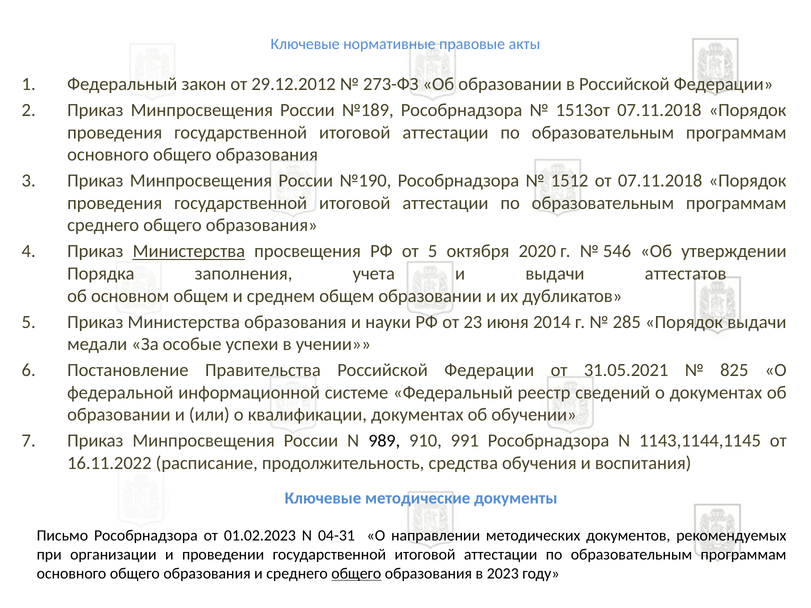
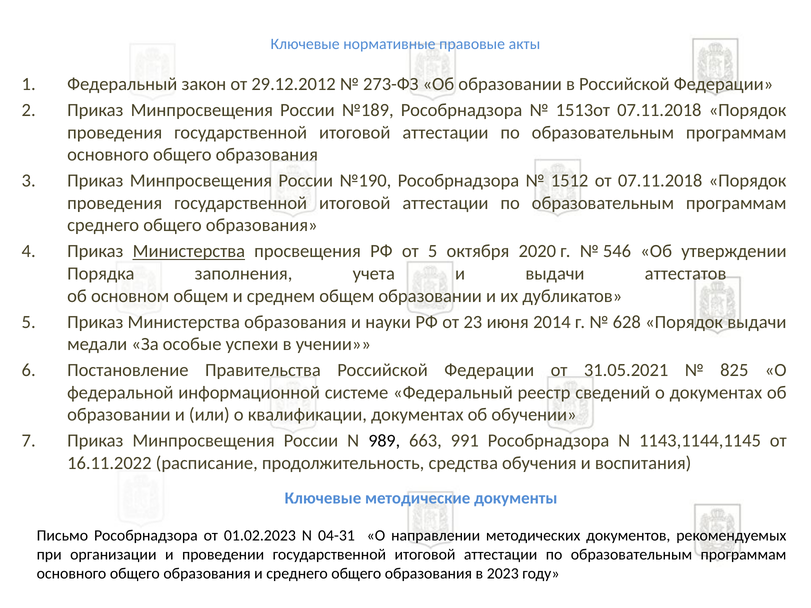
285: 285 -> 628
910: 910 -> 663
общего at (356, 574) underline: present -> none
